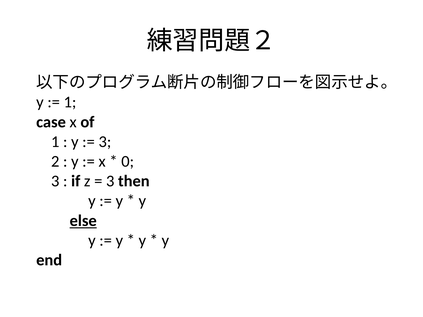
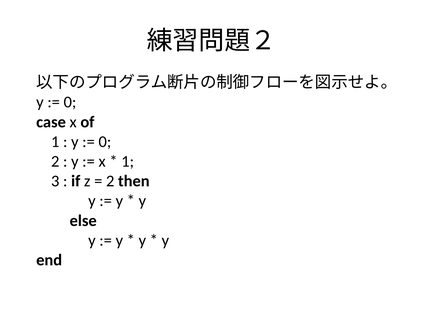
1 at (70, 102): 1 -> 0
3 at (105, 142): 3 -> 0
0 at (128, 162): 0 -> 1
3 at (110, 181): 3 -> 2
else underline: present -> none
